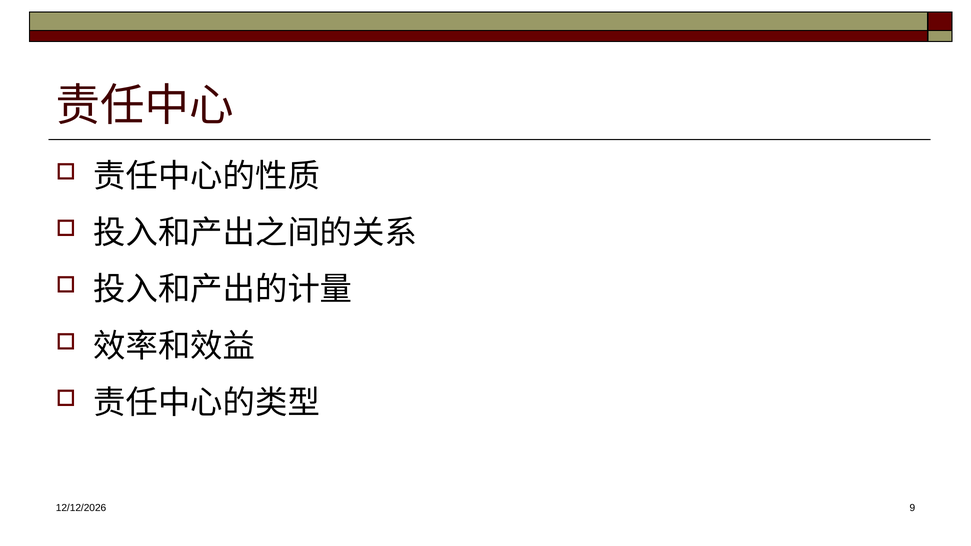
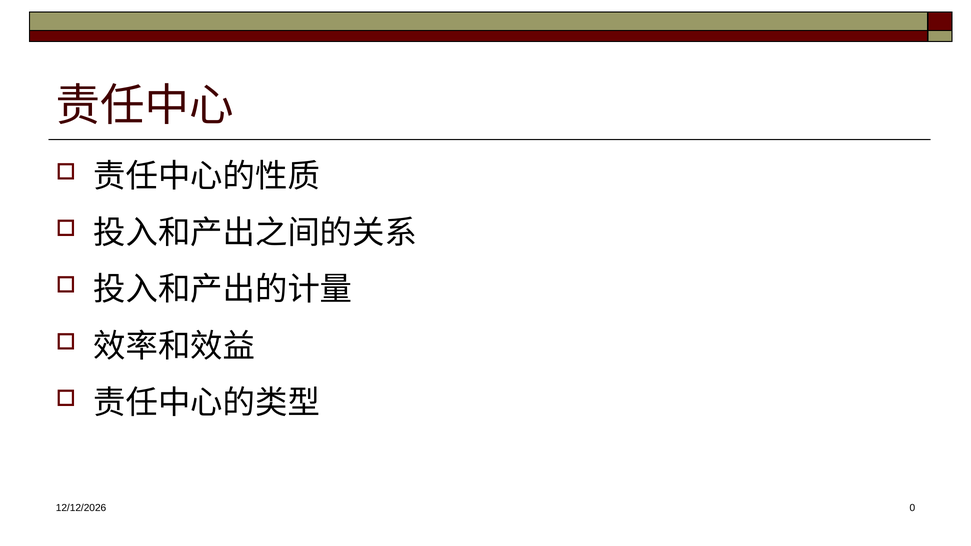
9: 9 -> 0
